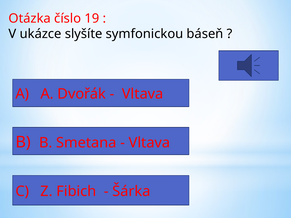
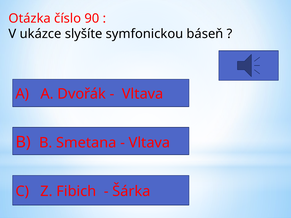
19: 19 -> 90
